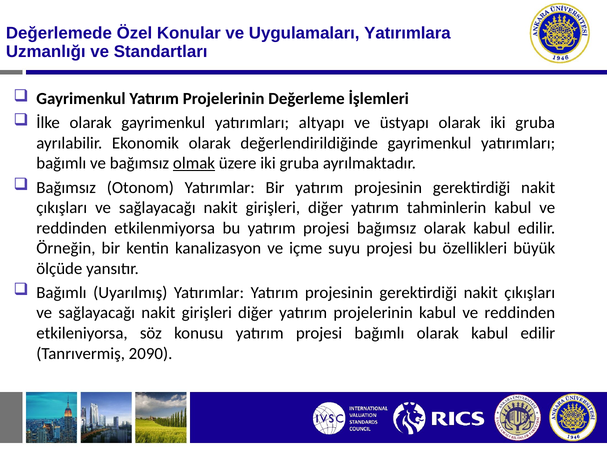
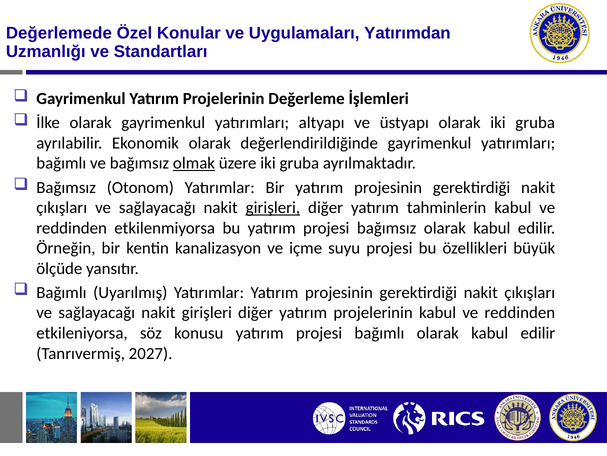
Yatırımlara: Yatırımlara -> Yatırımdan
girişleri at (273, 207) underline: none -> present
2090: 2090 -> 2027
